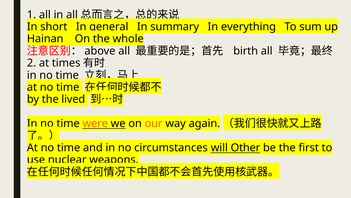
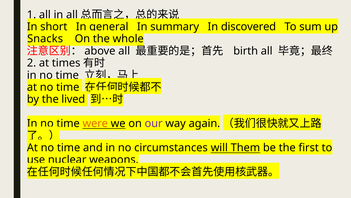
everything: everything -> discovered
Hainan: Hainan -> Snacks
our colour: orange -> purple
Other: Other -> Them
